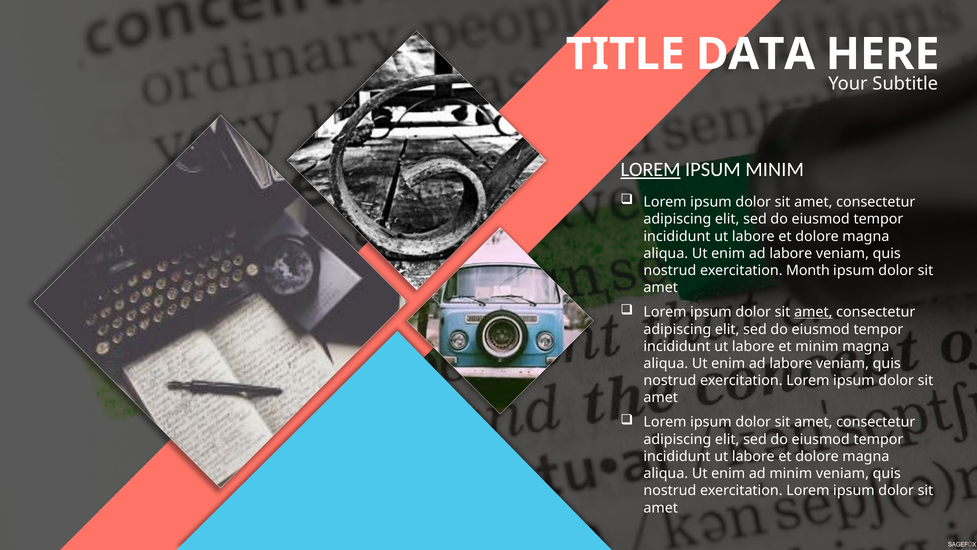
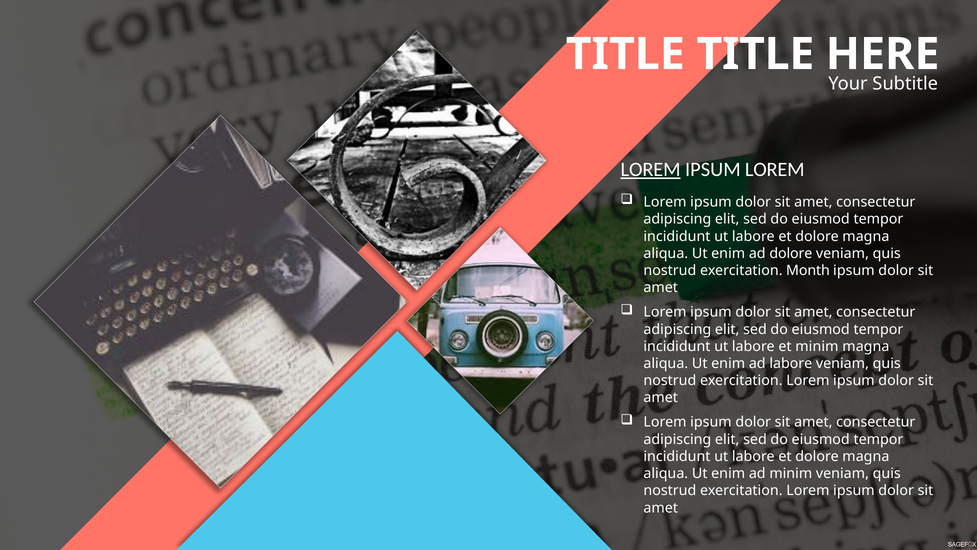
TITLE DATA: DATA -> TITLE
IPSUM MINIM: MINIM -> LOREM
labore at (791, 253): labore -> dolore
amet at (813, 312) underline: present -> none
